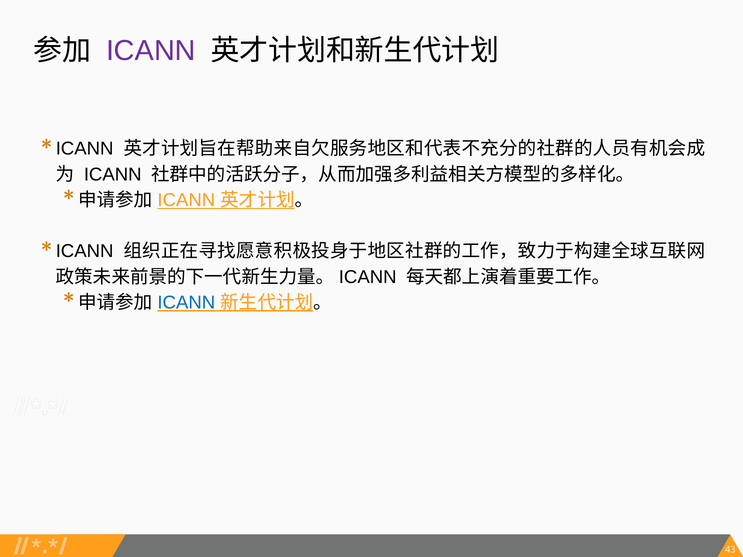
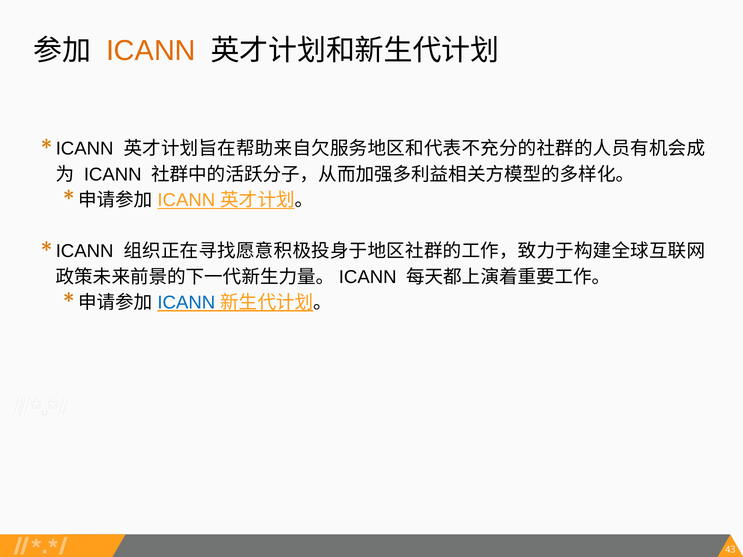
ICANN at (151, 51) colour: purple -> orange
